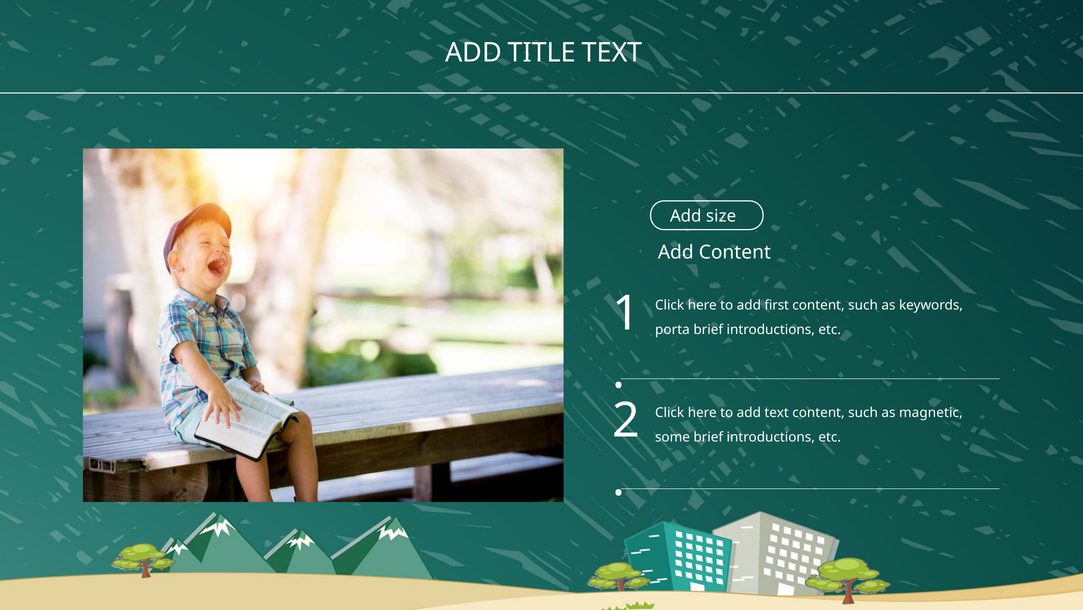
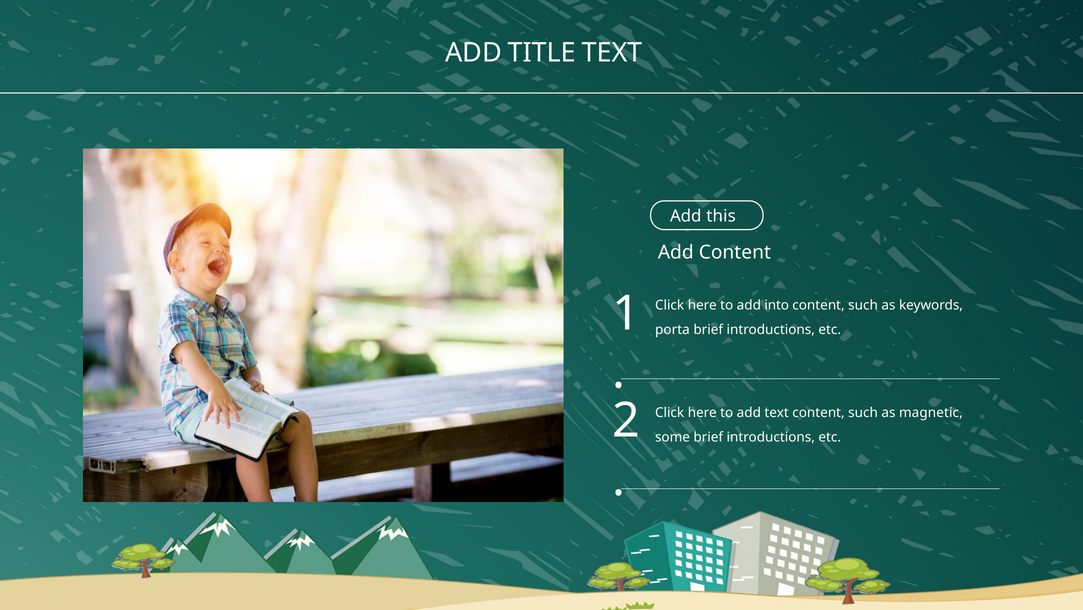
size: size -> this
first: first -> into
